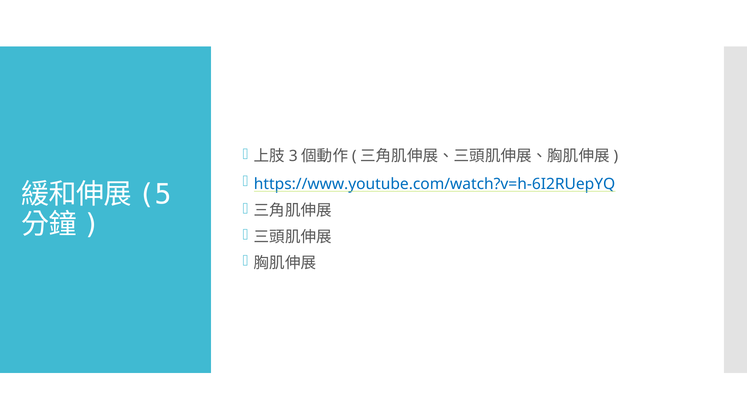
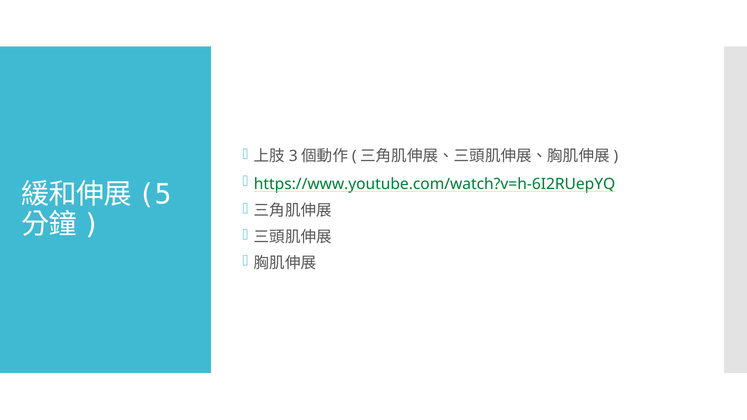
https://www.youtube.com/watch?v=h-6I2RUepYQ colour: blue -> green
